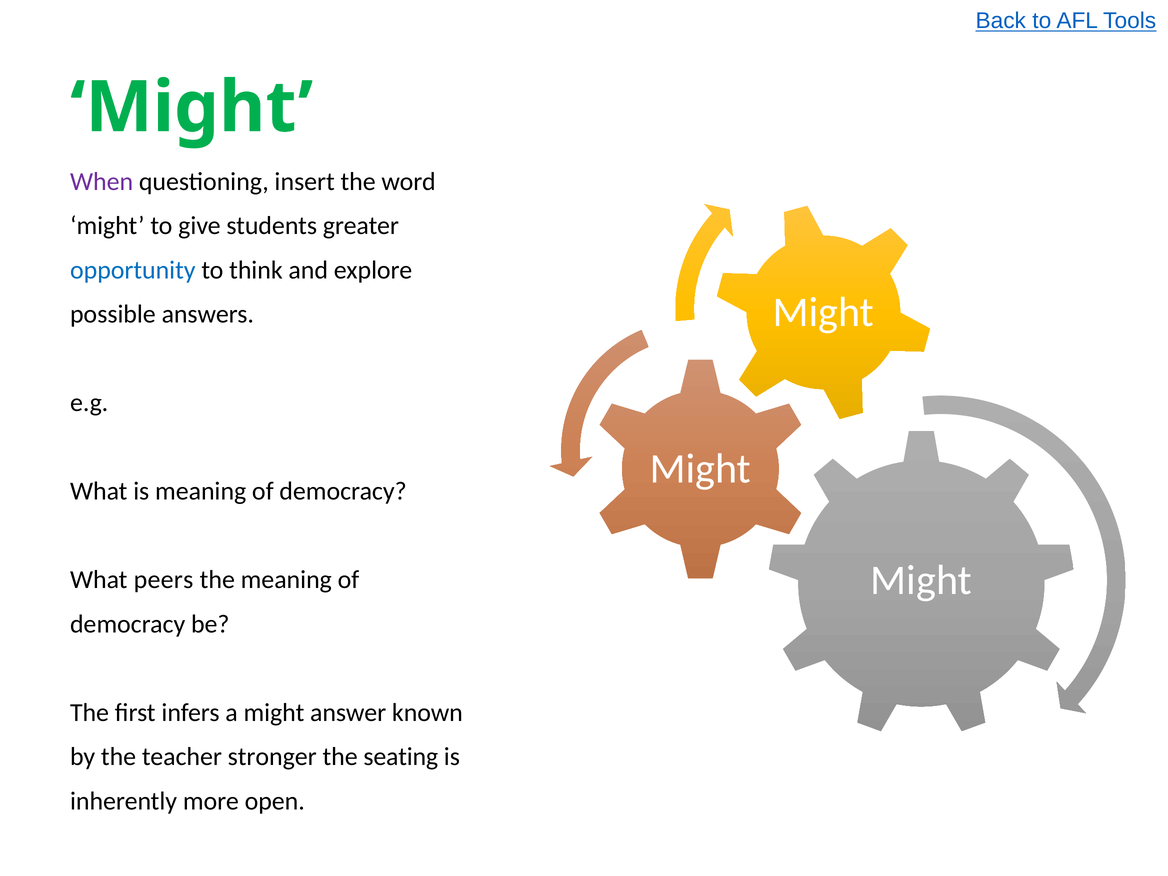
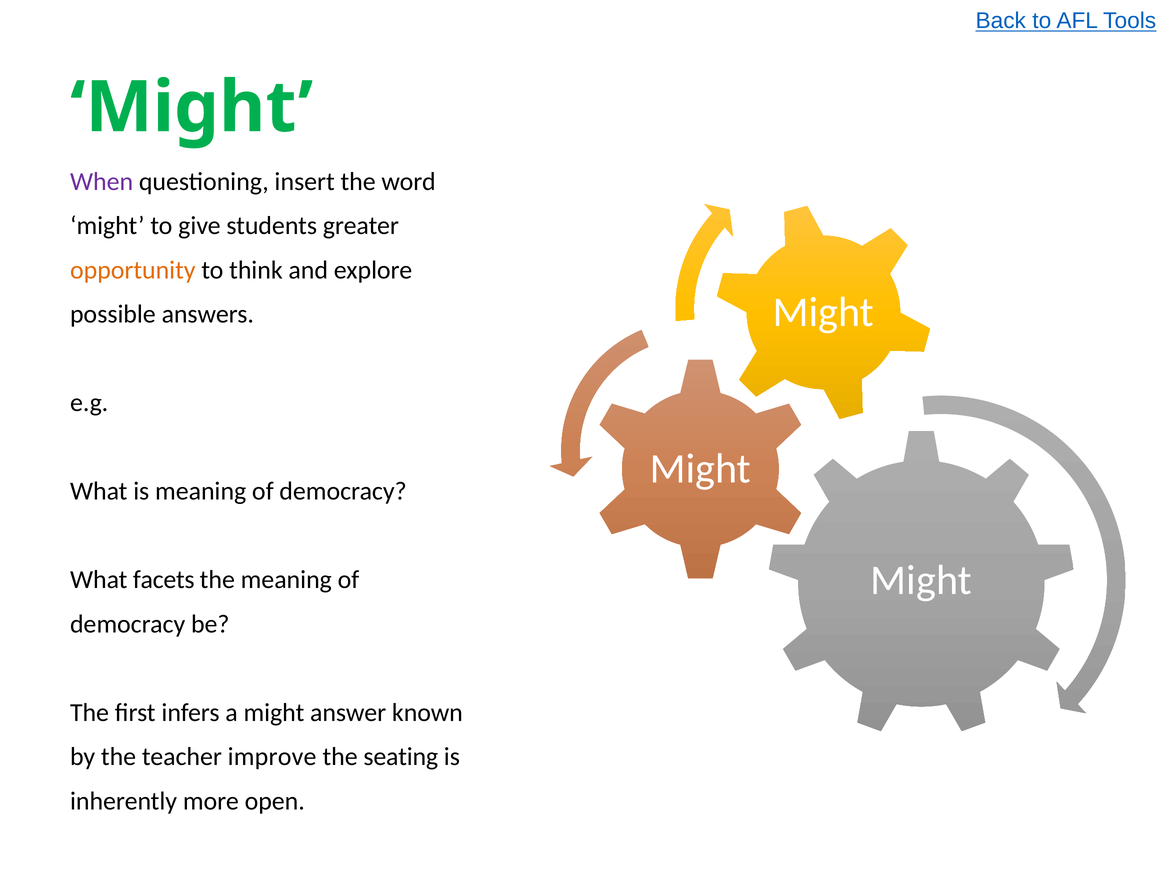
opportunity colour: blue -> orange
peers: peers -> facets
stronger: stronger -> improve
